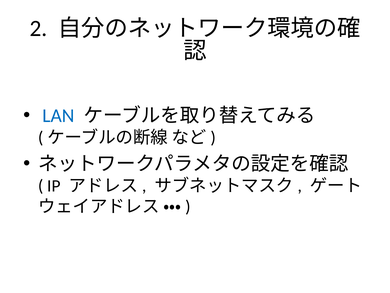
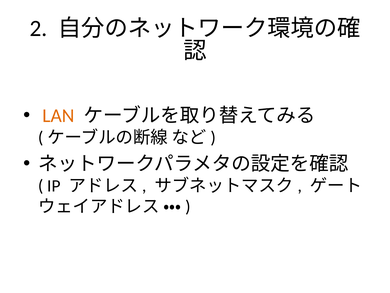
LAN colour: blue -> orange
